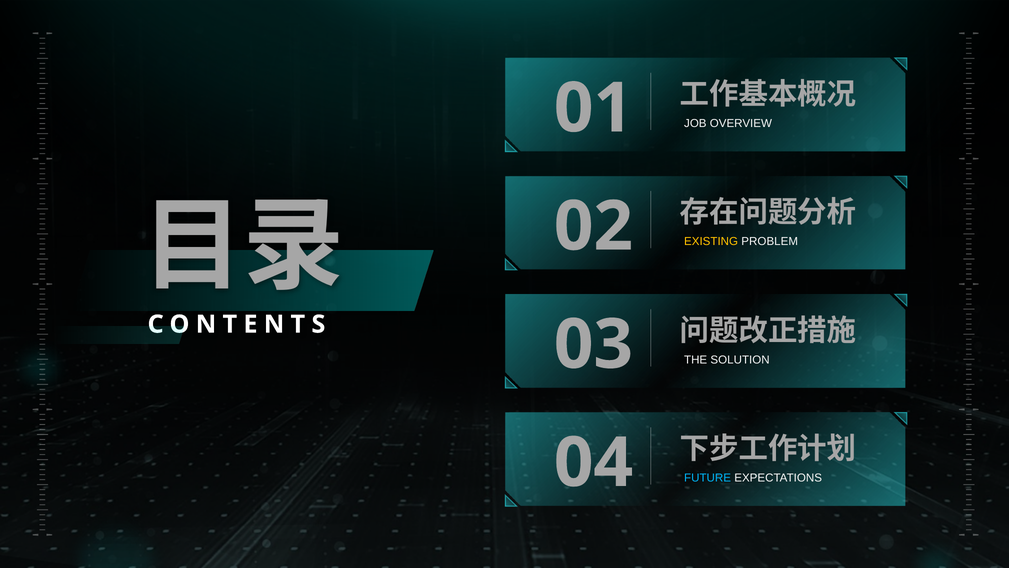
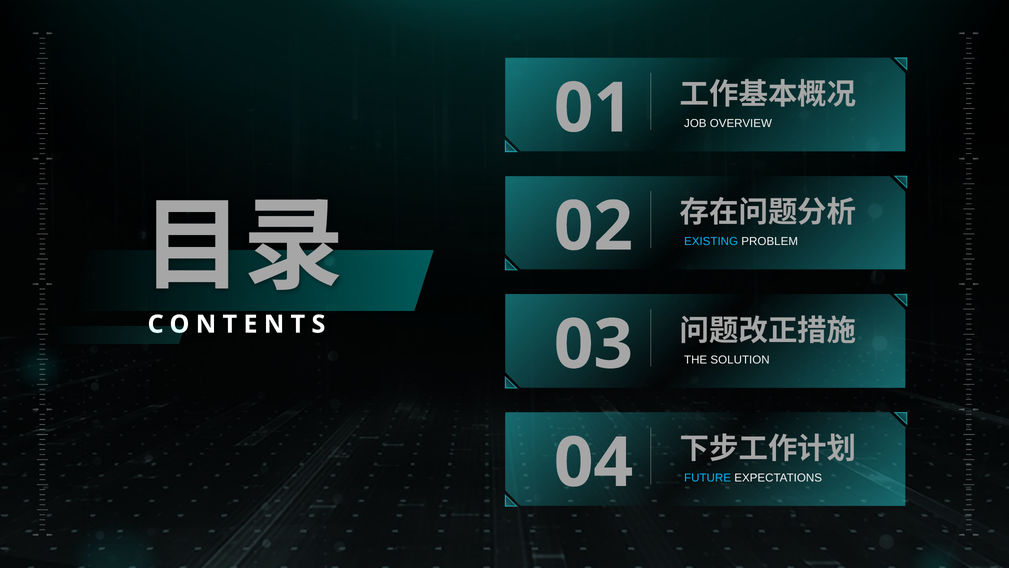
EXISTING colour: yellow -> light blue
